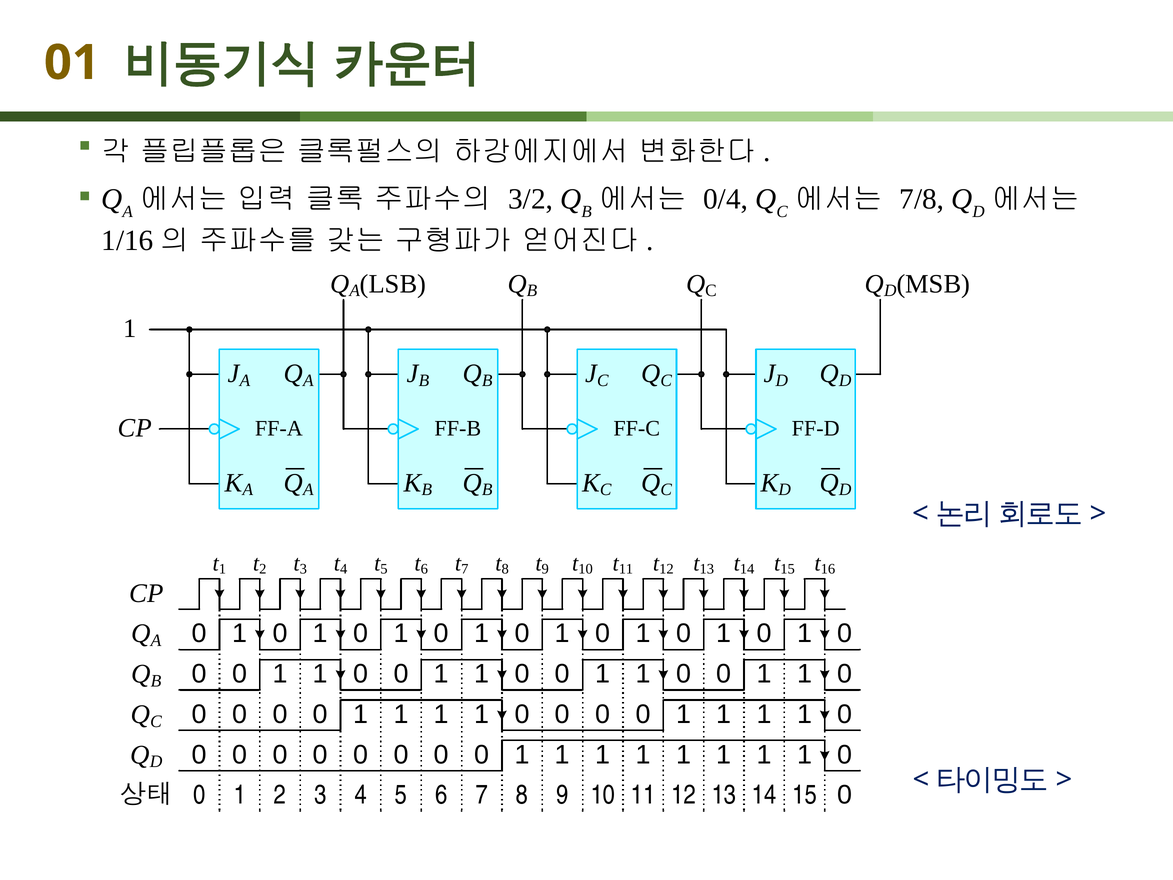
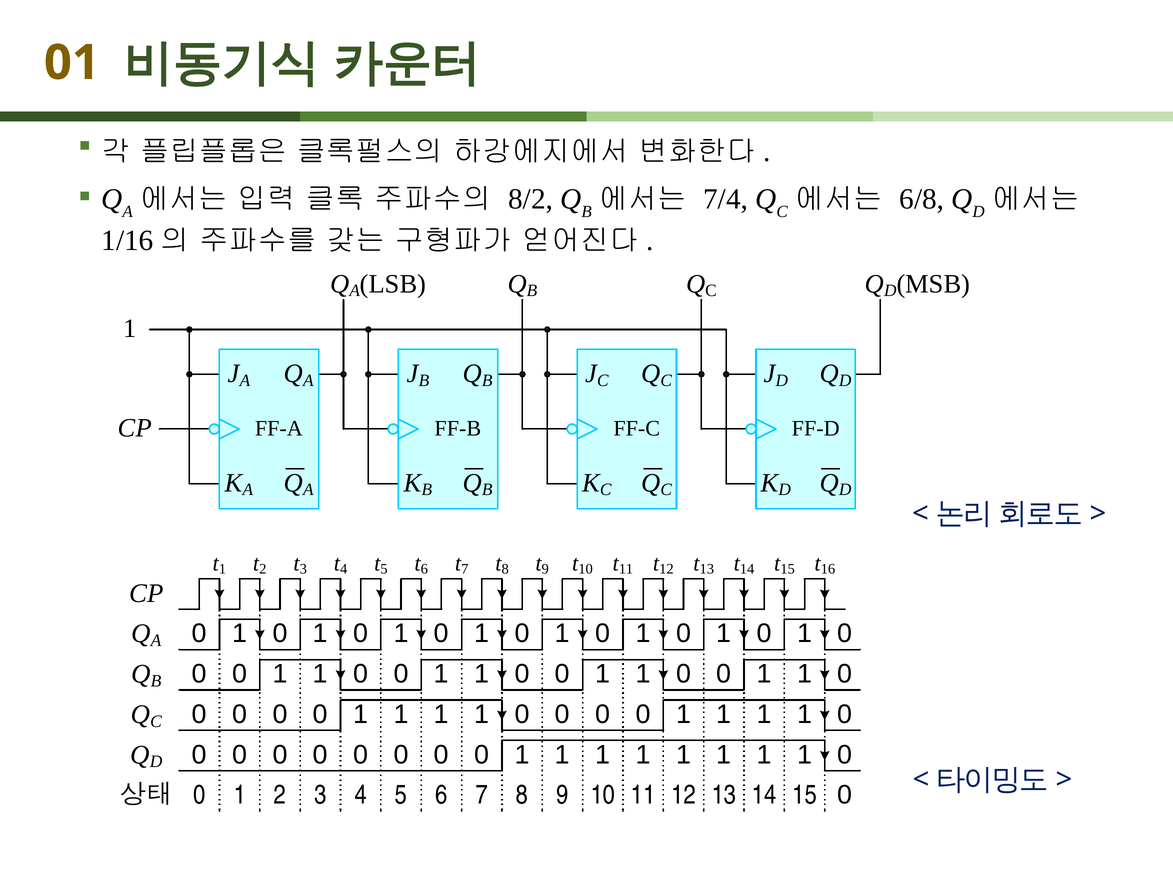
3/2: 3/2 -> 8/2
0/4: 0/4 -> 7/4
7/8: 7/8 -> 6/8
